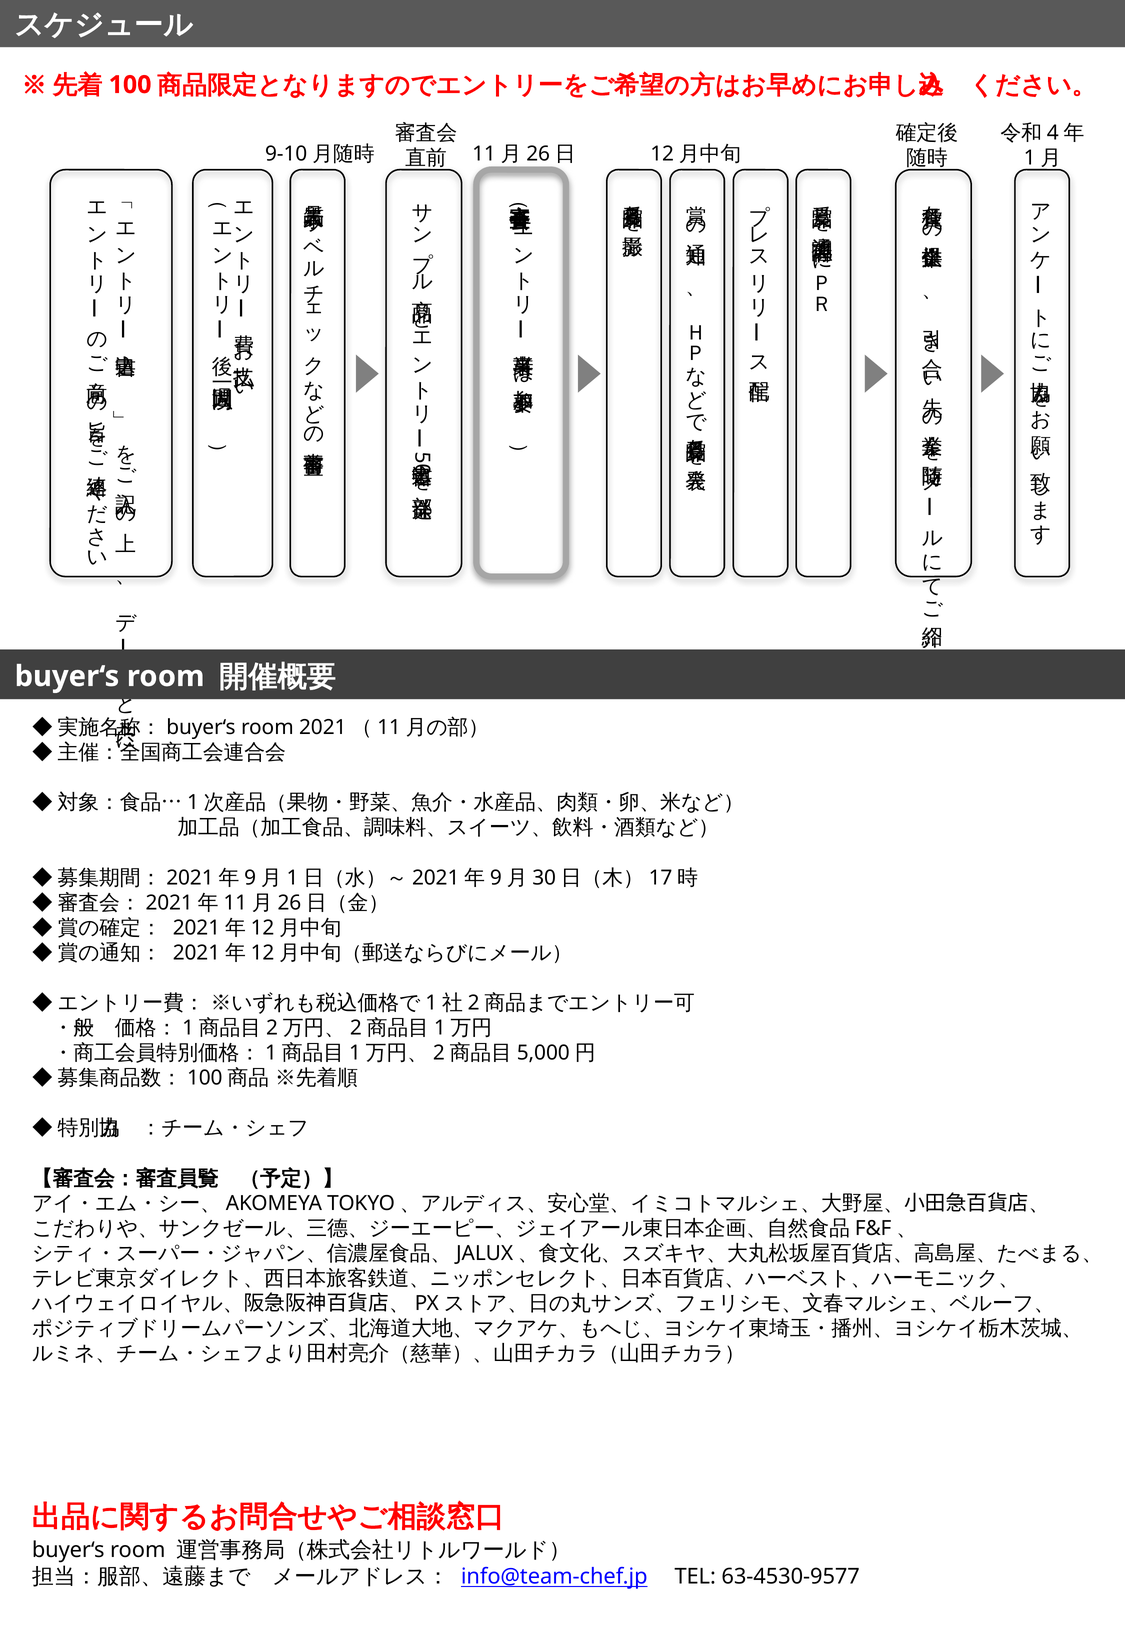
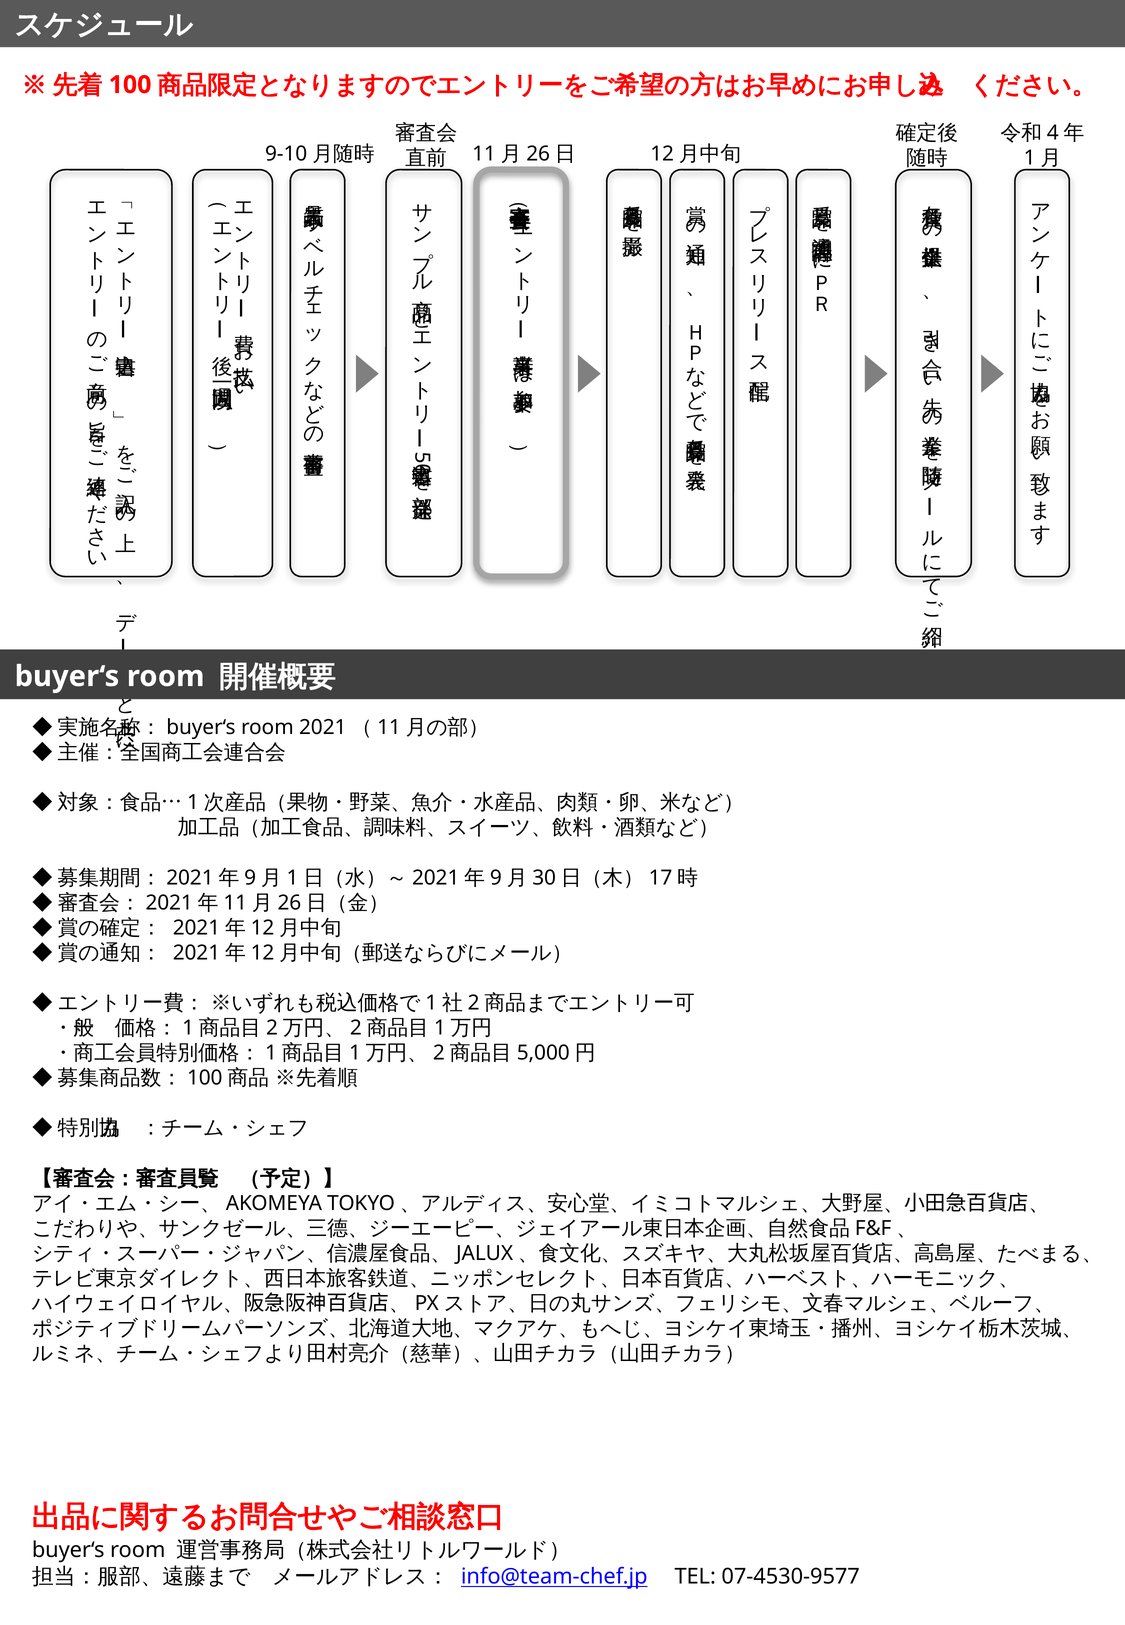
63-4530-9577: 63-4530-9577 -> 07-4530-9577
